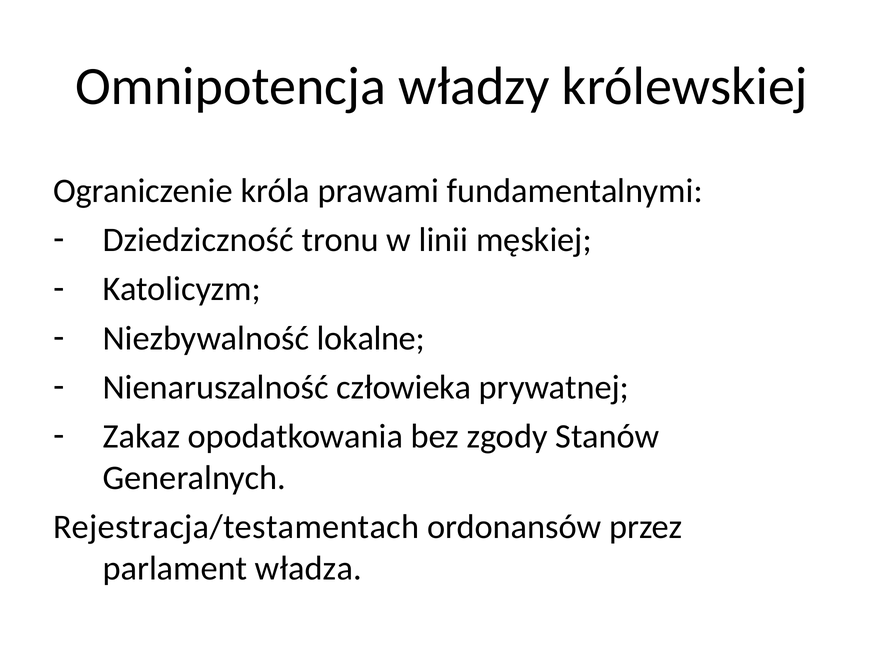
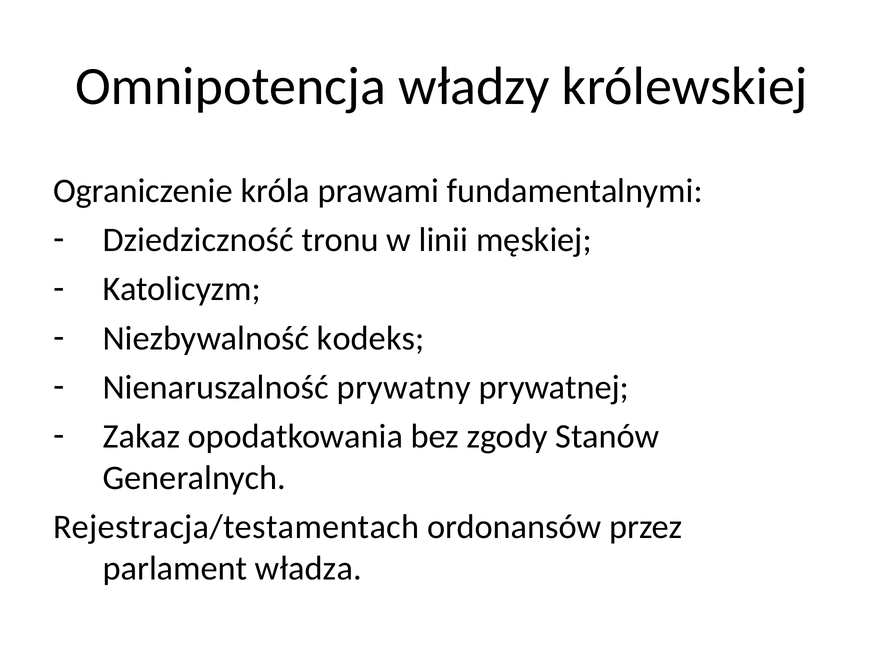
lokalne: lokalne -> kodeks
człowieka: człowieka -> prywatny
